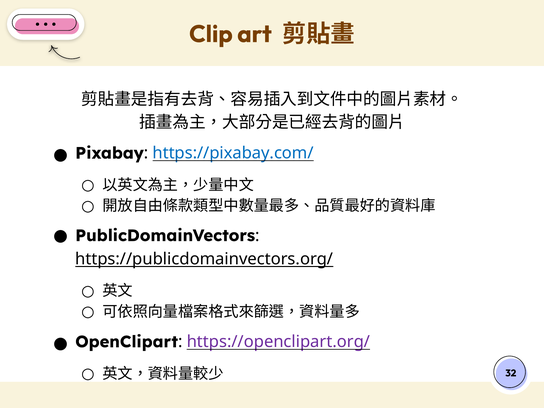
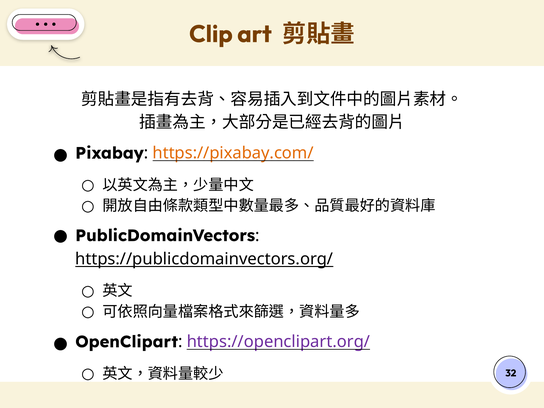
https://pixabay.com/ colour: blue -> orange
